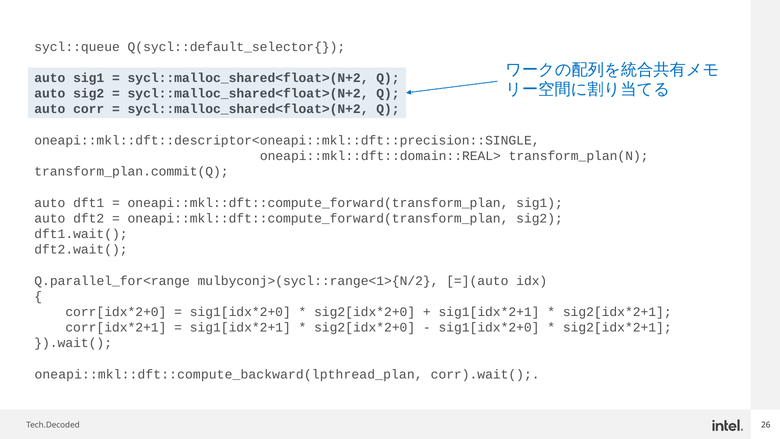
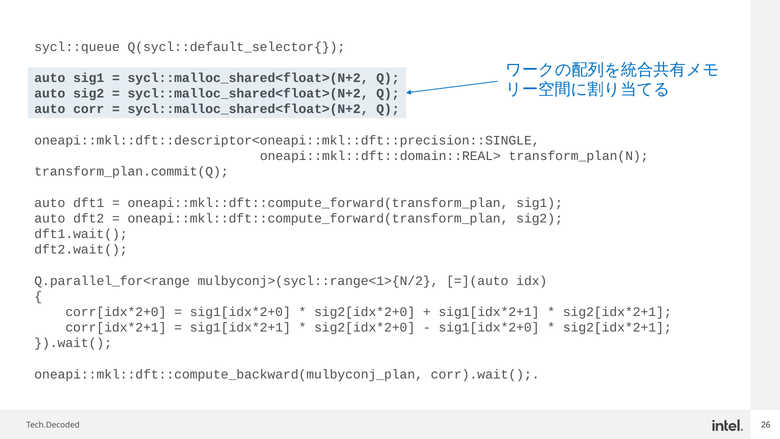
oneapi::mkl::dft::compute_backward(lpthread_plan: oneapi::mkl::dft::compute_backward(lpthread_plan -> oneapi::mkl::dft::compute_backward(mulbyconj_plan
